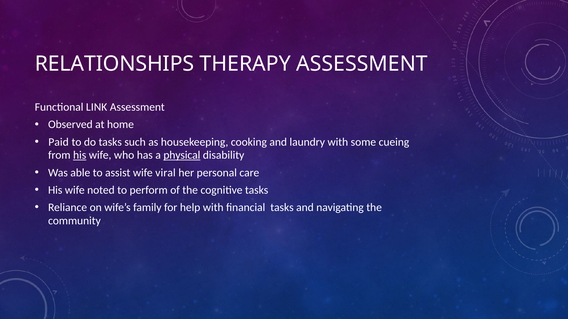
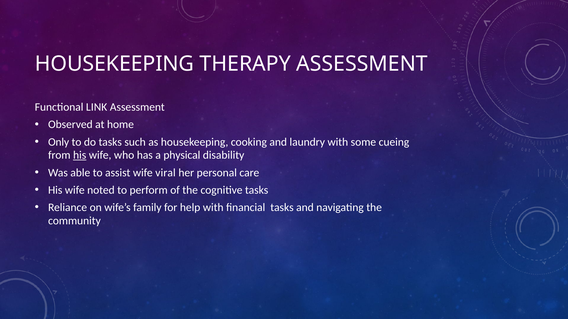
RELATIONSHIPS at (114, 64): RELATIONSHIPS -> HOUSEKEEPING
Paid: Paid -> Only
physical underline: present -> none
